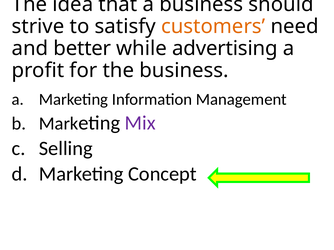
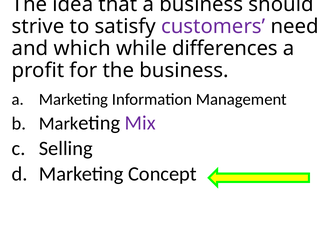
customers colour: orange -> purple
better: better -> which
advertising: advertising -> differences
